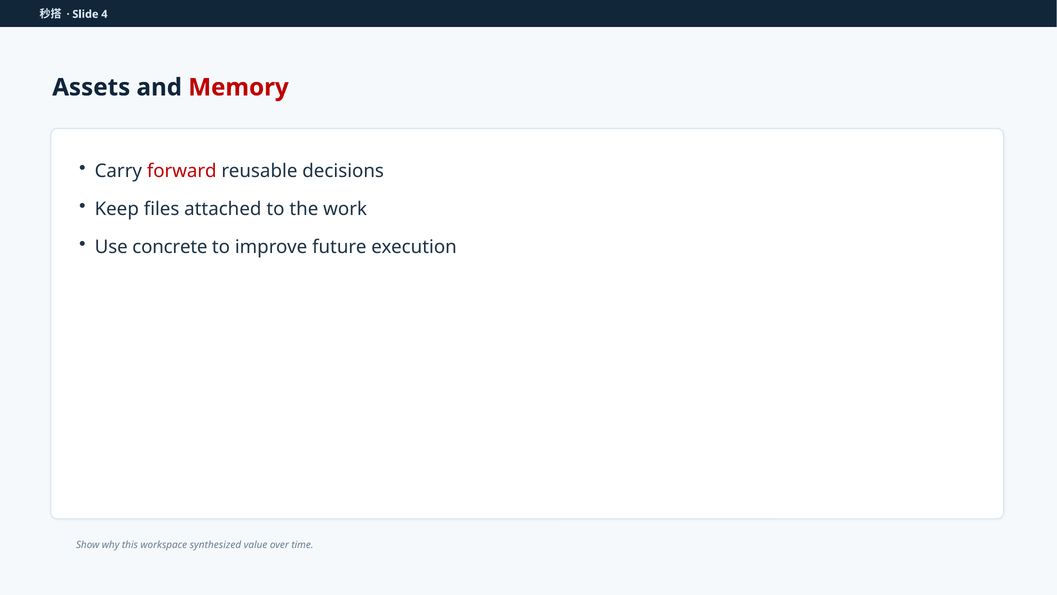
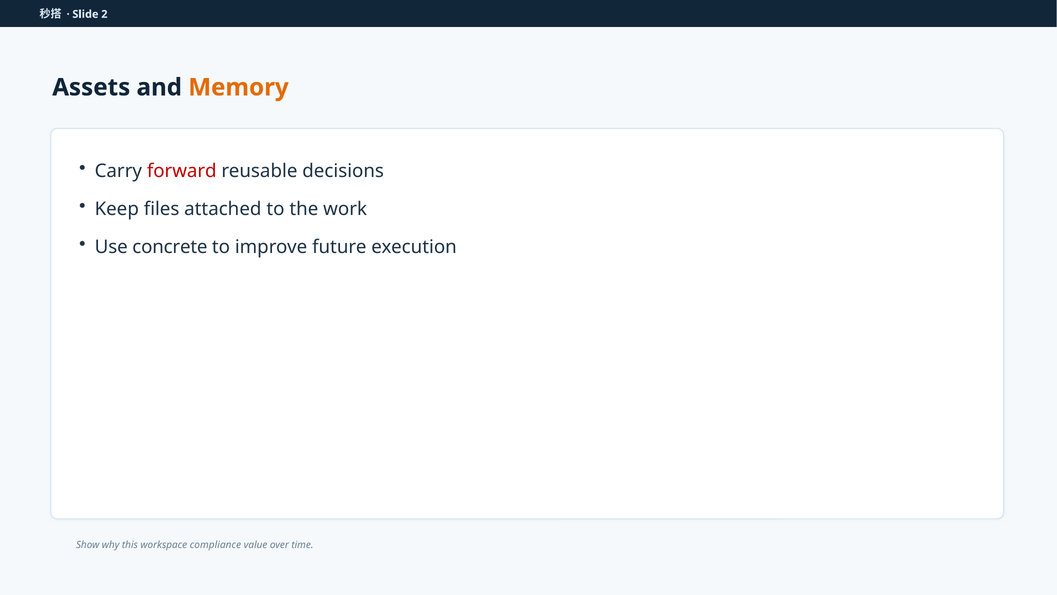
4: 4 -> 2
Memory colour: red -> orange
synthesized: synthesized -> compliance
